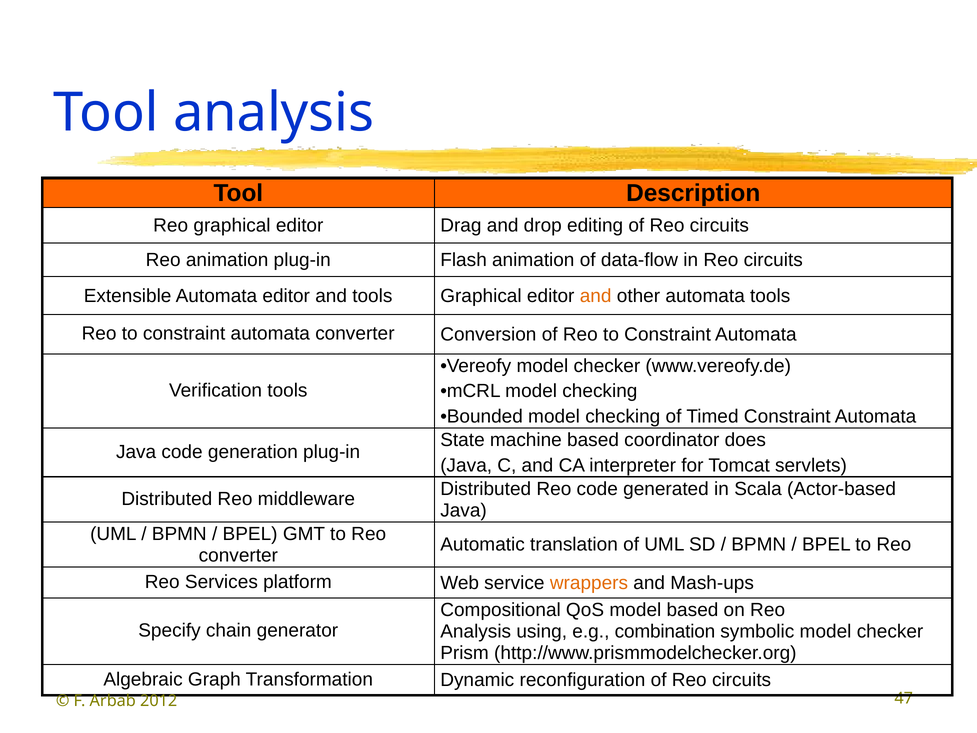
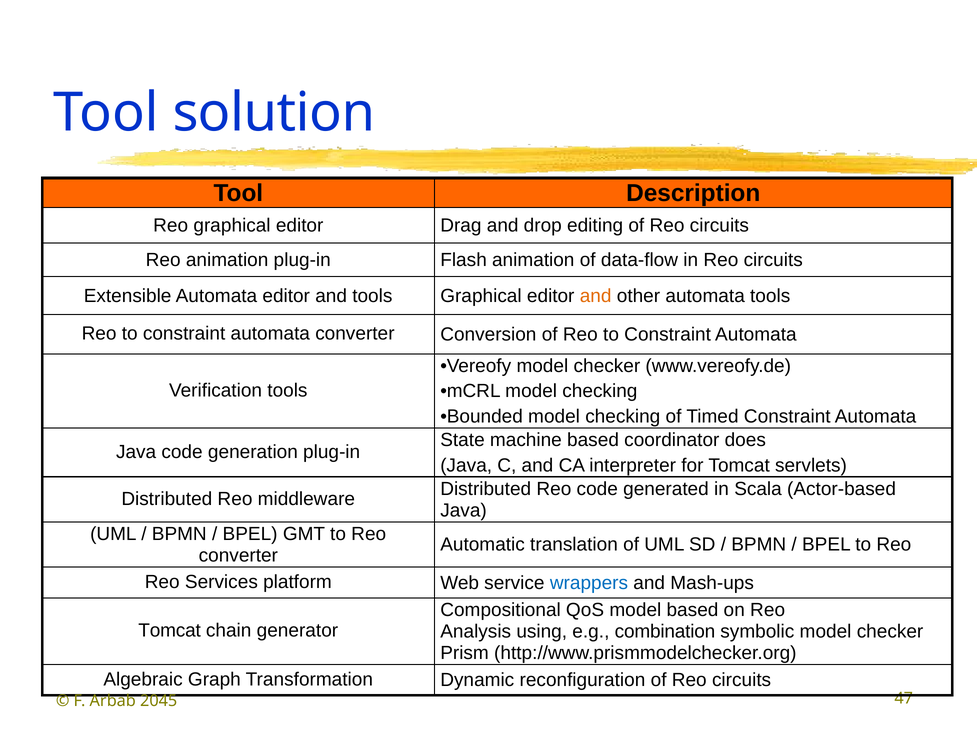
Tool analysis: analysis -> solution
wrappers colour: orange -> blue
Specify at (170, 630): Specify -> Tomcat
2012: 2012 -> 2045
